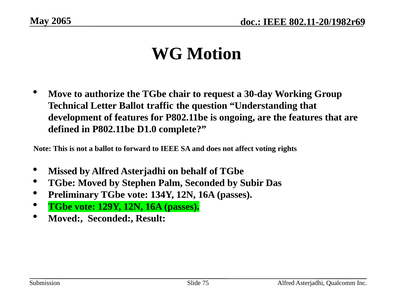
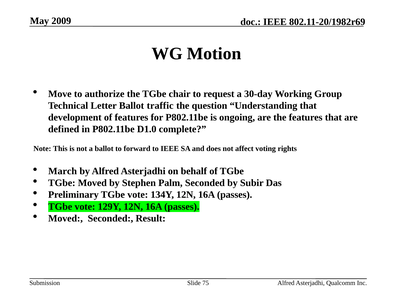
2065: 2065 -> 2009
Missed: Missed -> March
